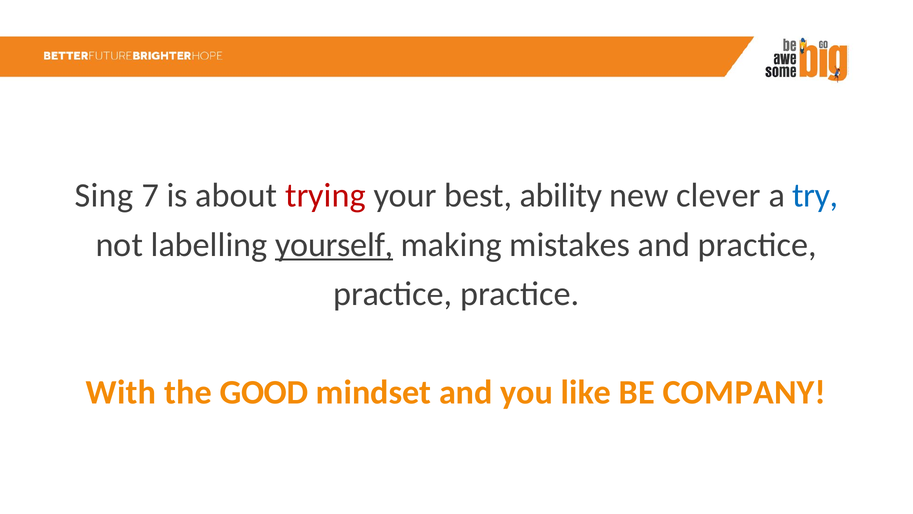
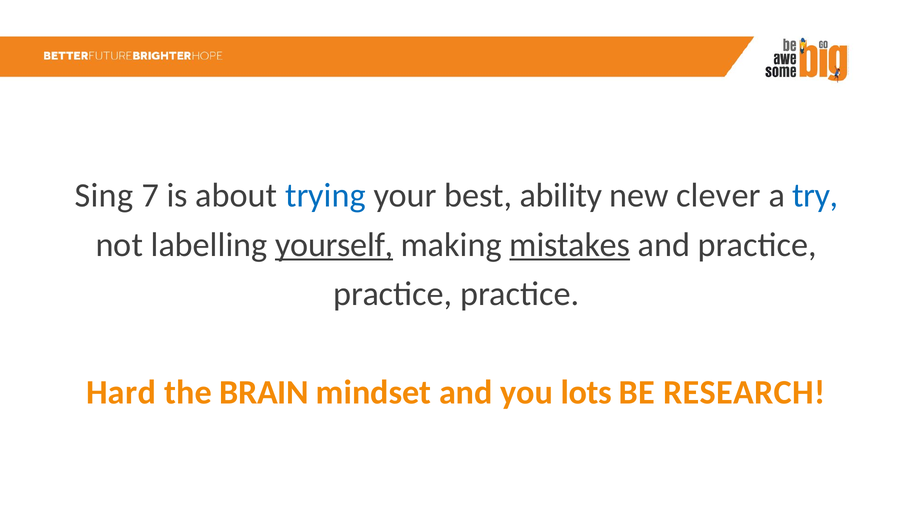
trying colour: red -> blue
mistakes underline: none -> present
With: With -> Hard
GOOD: GOOD -> BRAIN
like: like -> lots
COMPANY: COMPANY -> RESEARCH
